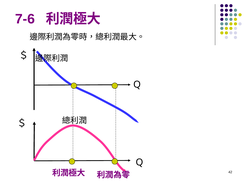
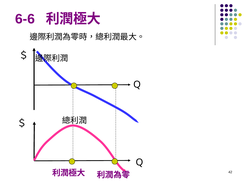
7-6: 7-6 -> 6-6
